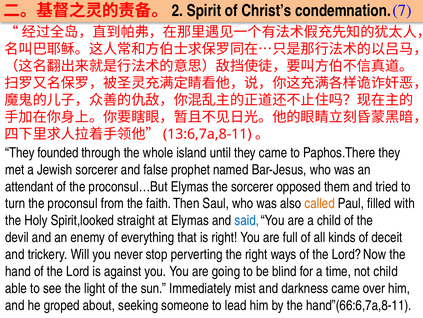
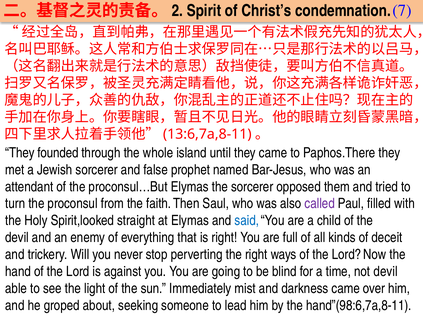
called colour: orange -> purple
not child: child -> devil
hand”(66:6,7a,8-11: hand”(66:6,7a,8-11 -> hand”(98:6,7a,8-11
